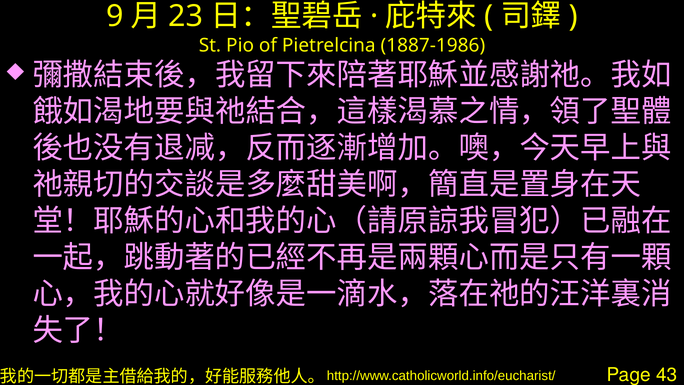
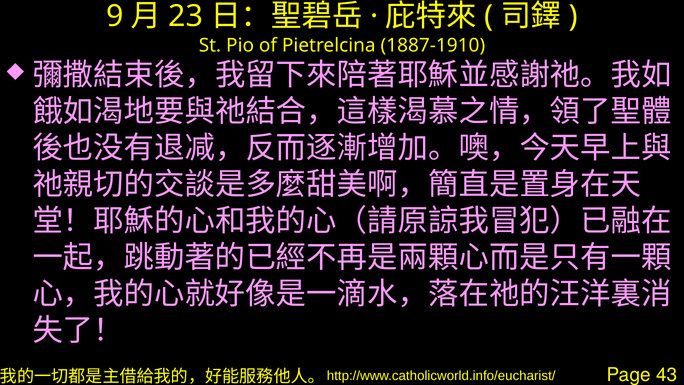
1887-1986: 1887-1986 -> 1887-1910
